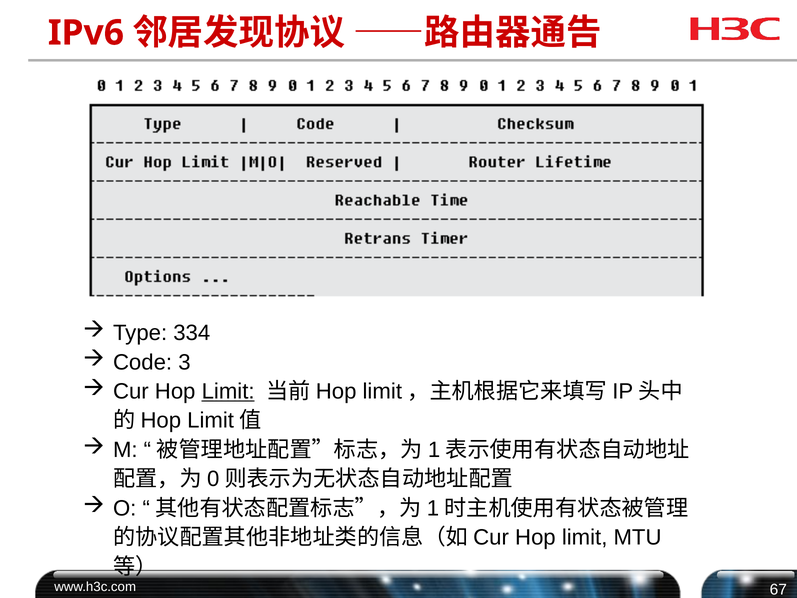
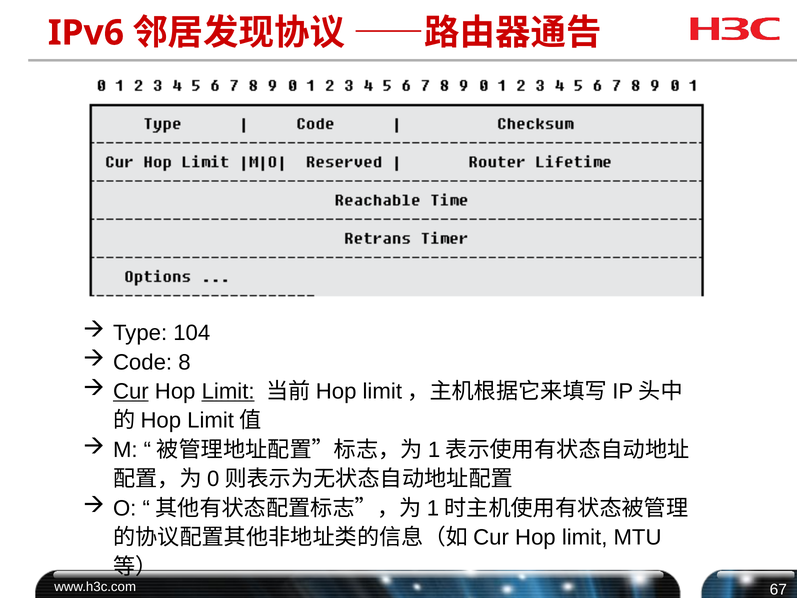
334: 334 -> 104
3: 3 -> 8
Cur underline: none -> present
